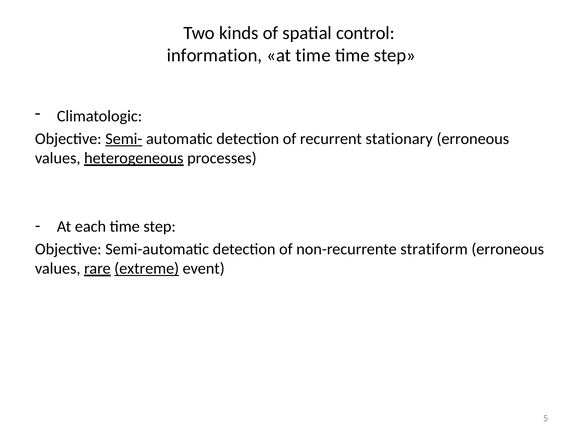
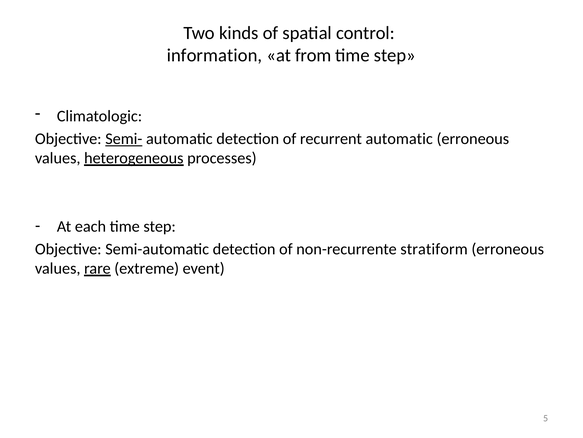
at time: time -> from
recurrent stationary: stationary -> automatic
extreme underline: present -> none
